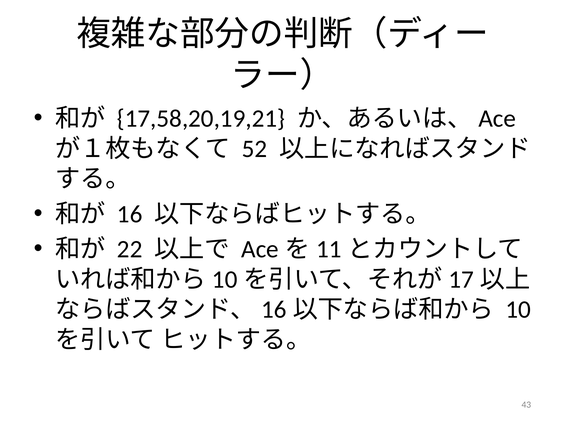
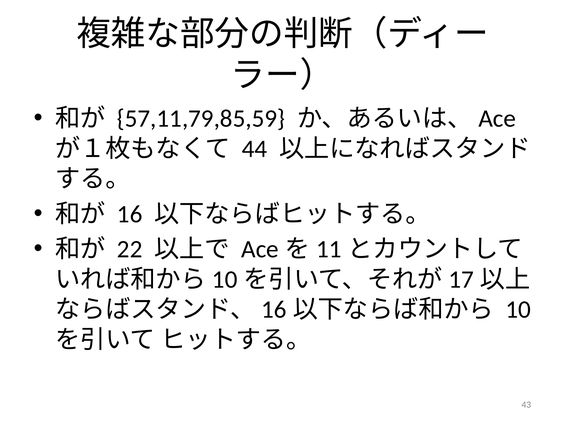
17,58,20,19,21: 17,58,20,19,21 -> 57,11,79,85,59
52: 52 -> 44
